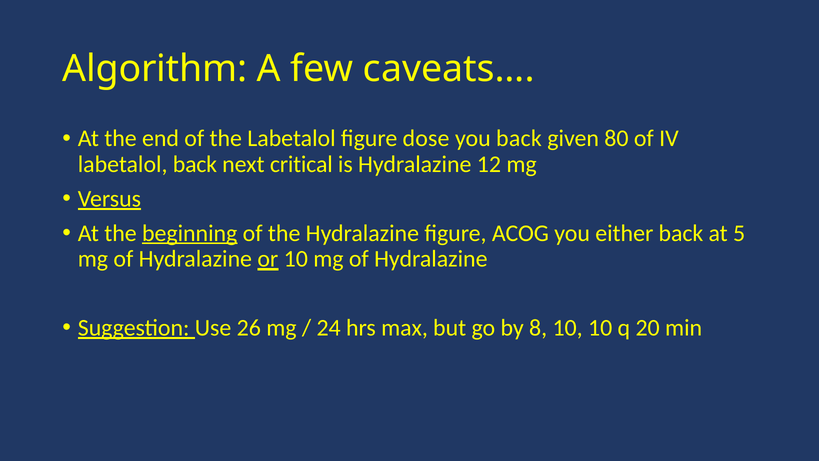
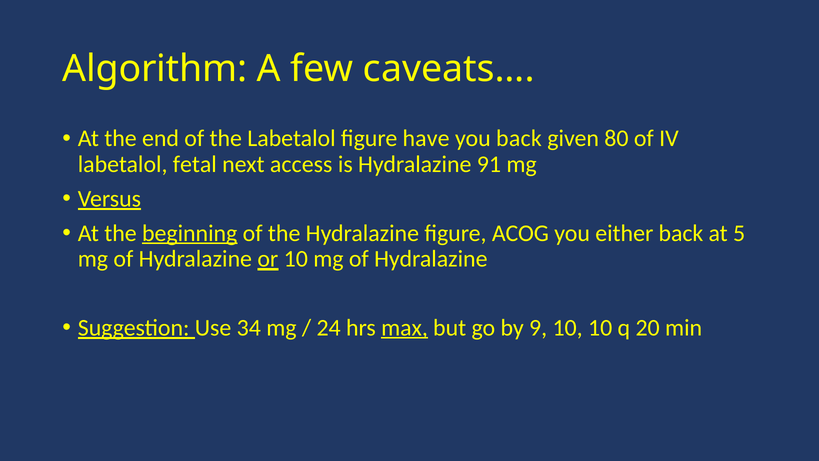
dose: dose -> have
labetalol back: back -> fetal
critical: critical -> access
12: 12 -> 91
26: 26 -> 34
max underline: none -> present
8: 8 -> 9
